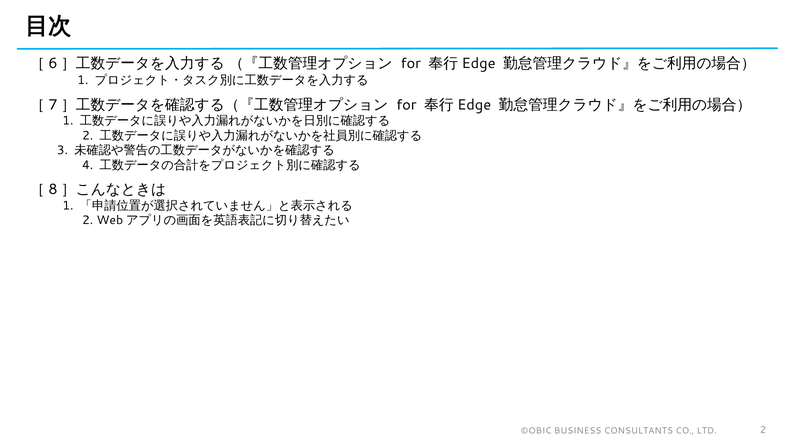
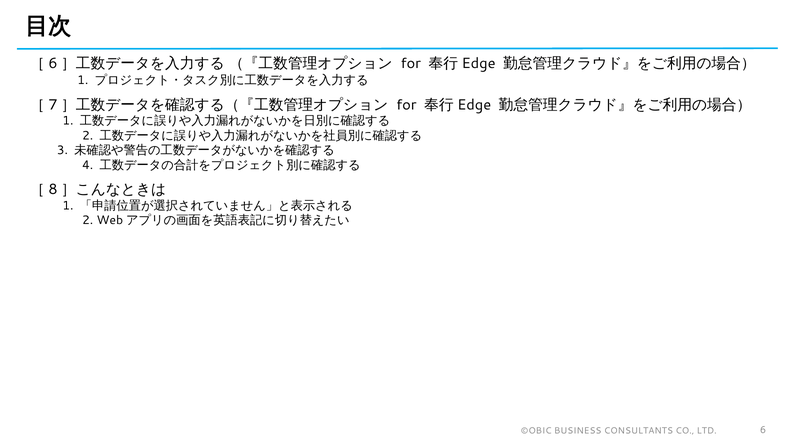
LTD 2: 2 -> 6
